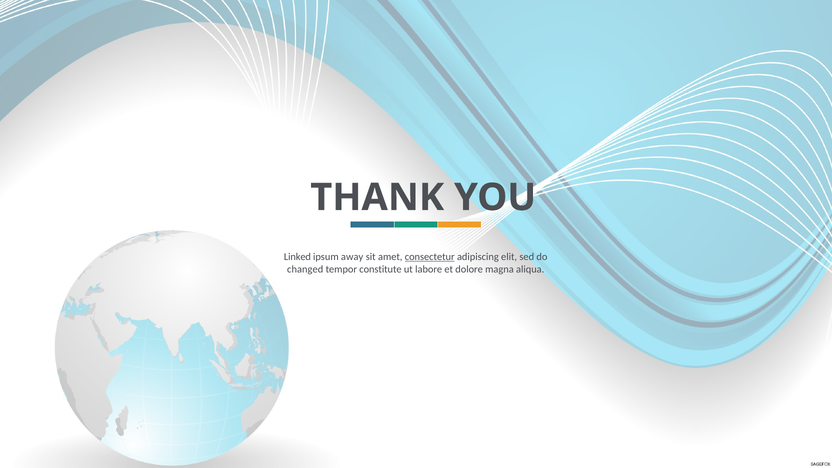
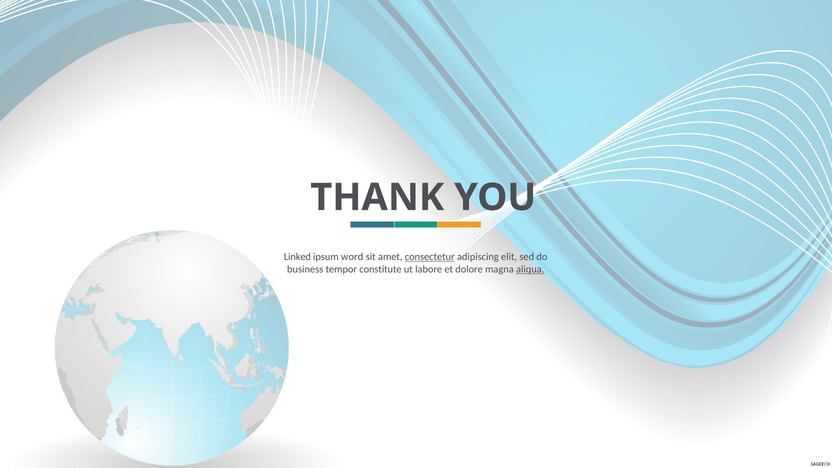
away: away -> word
changed: changed -> business
aliqua underline: none -> present
